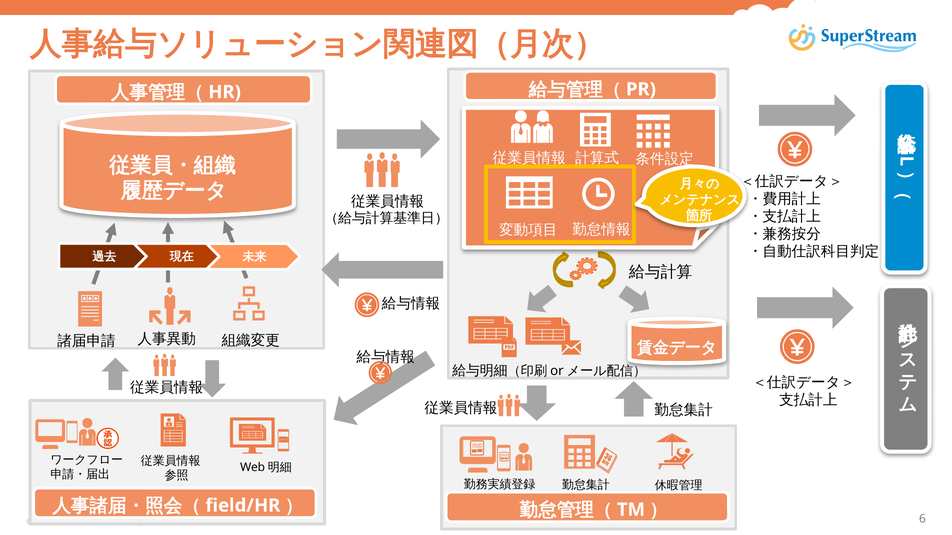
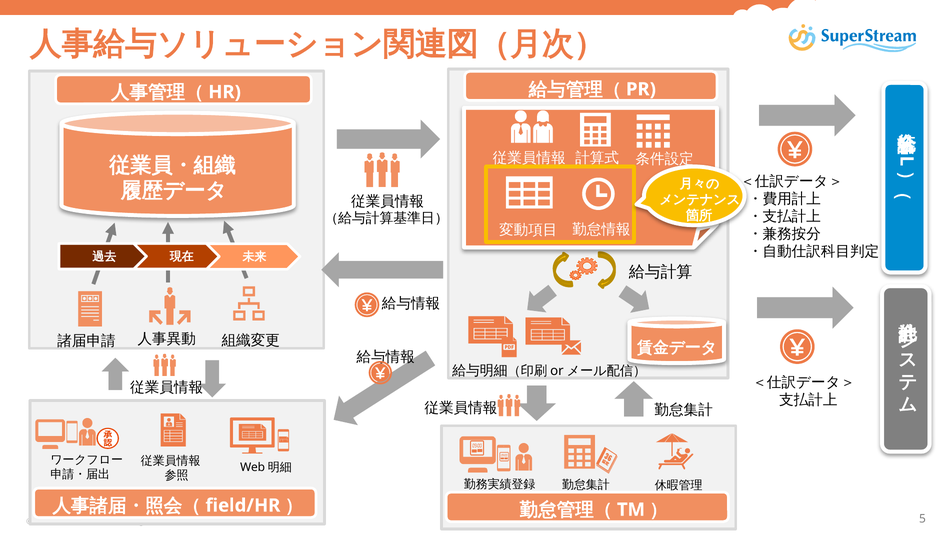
6: 6 -> 5
